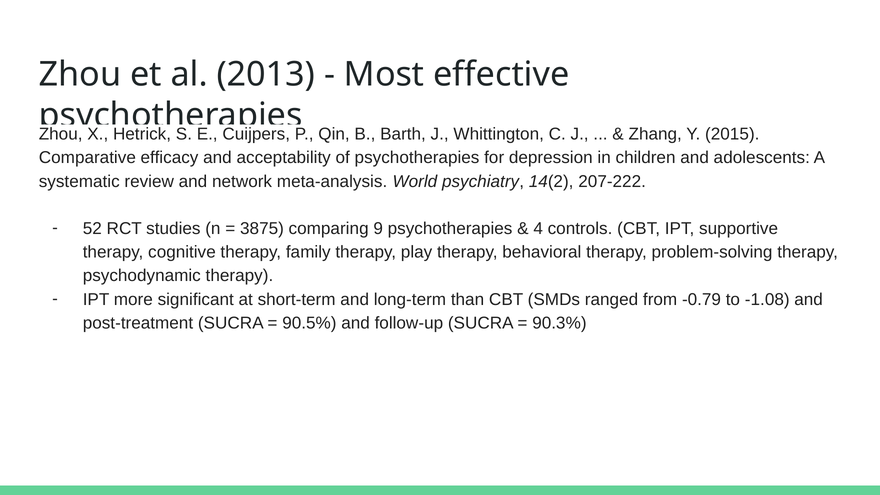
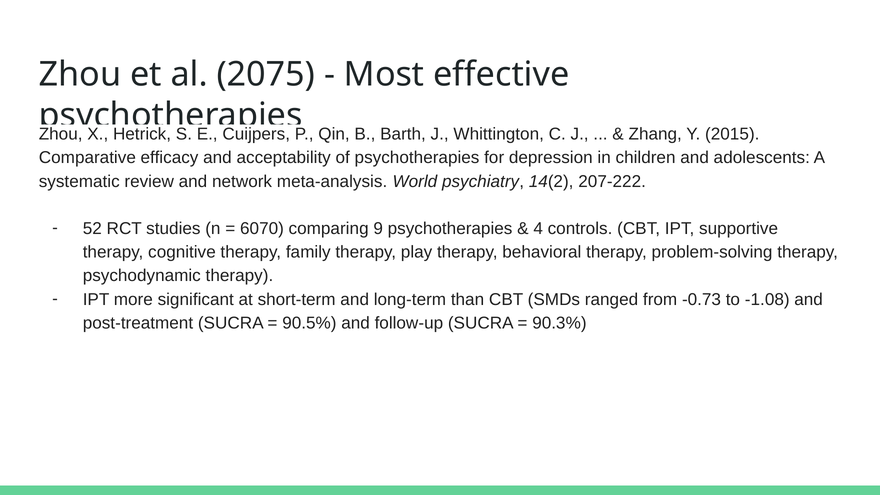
2013: 2013 -> 2075
3875: 3875 -> 6070
-0.79: -0.79 -> -0.73
